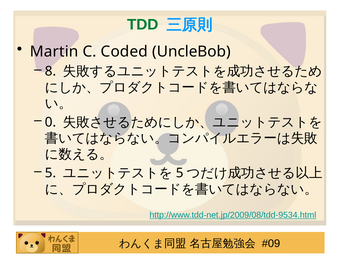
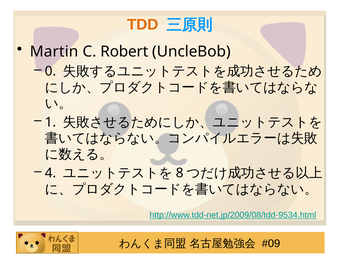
TDD colour: green -> orange
Coded: Coded -> Robert
8: 8 -> 0
0: 0 -> 1
5 at (51, 174): 5 -> 4
5 at (180, 174): 5 -> 8
